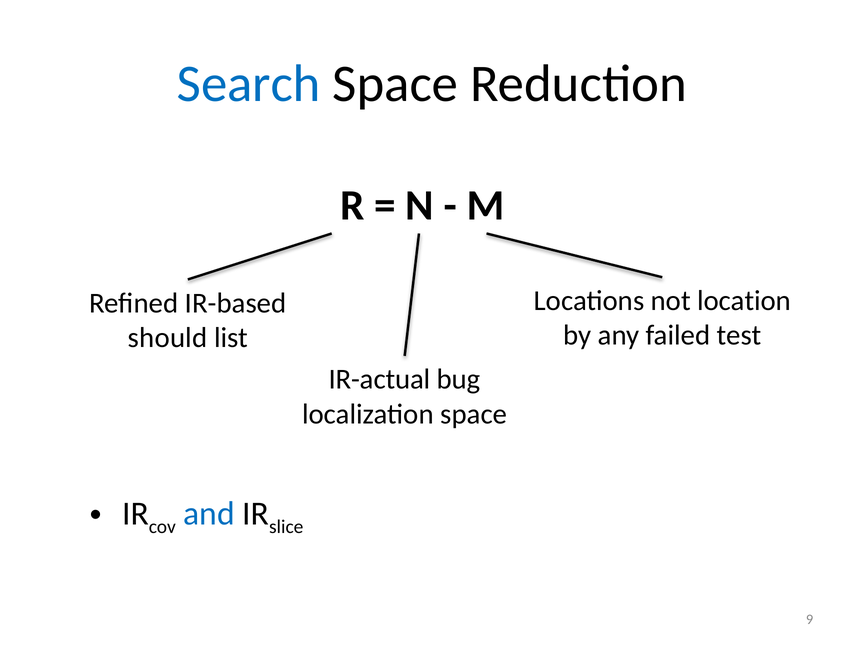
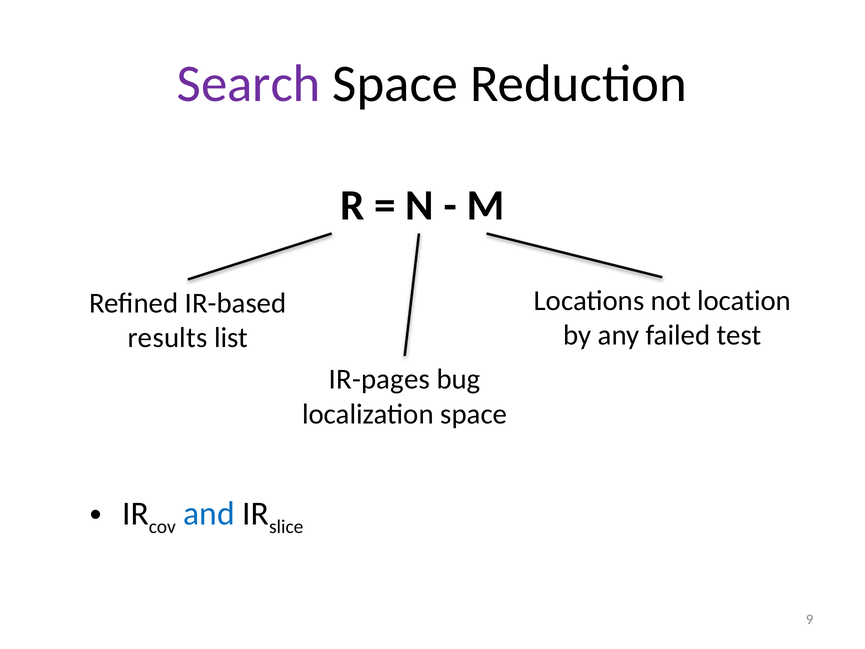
Search colour: blue -> purple
should: should -> results
IR-actual: IR-actual -> IR-pages
